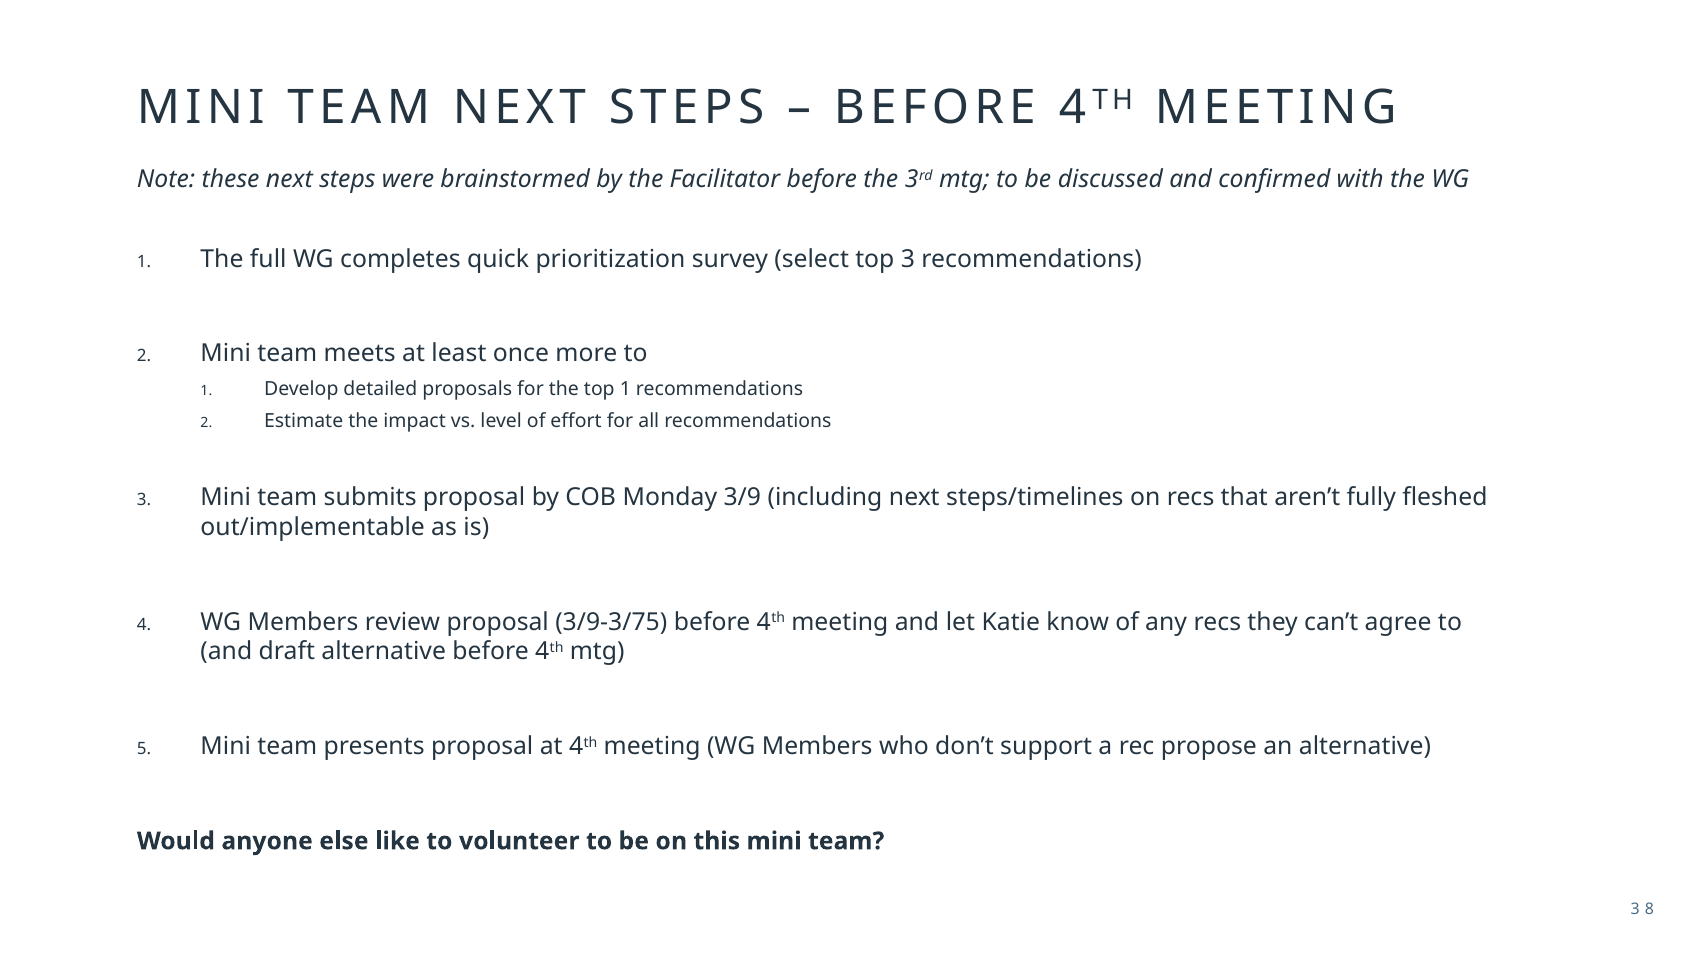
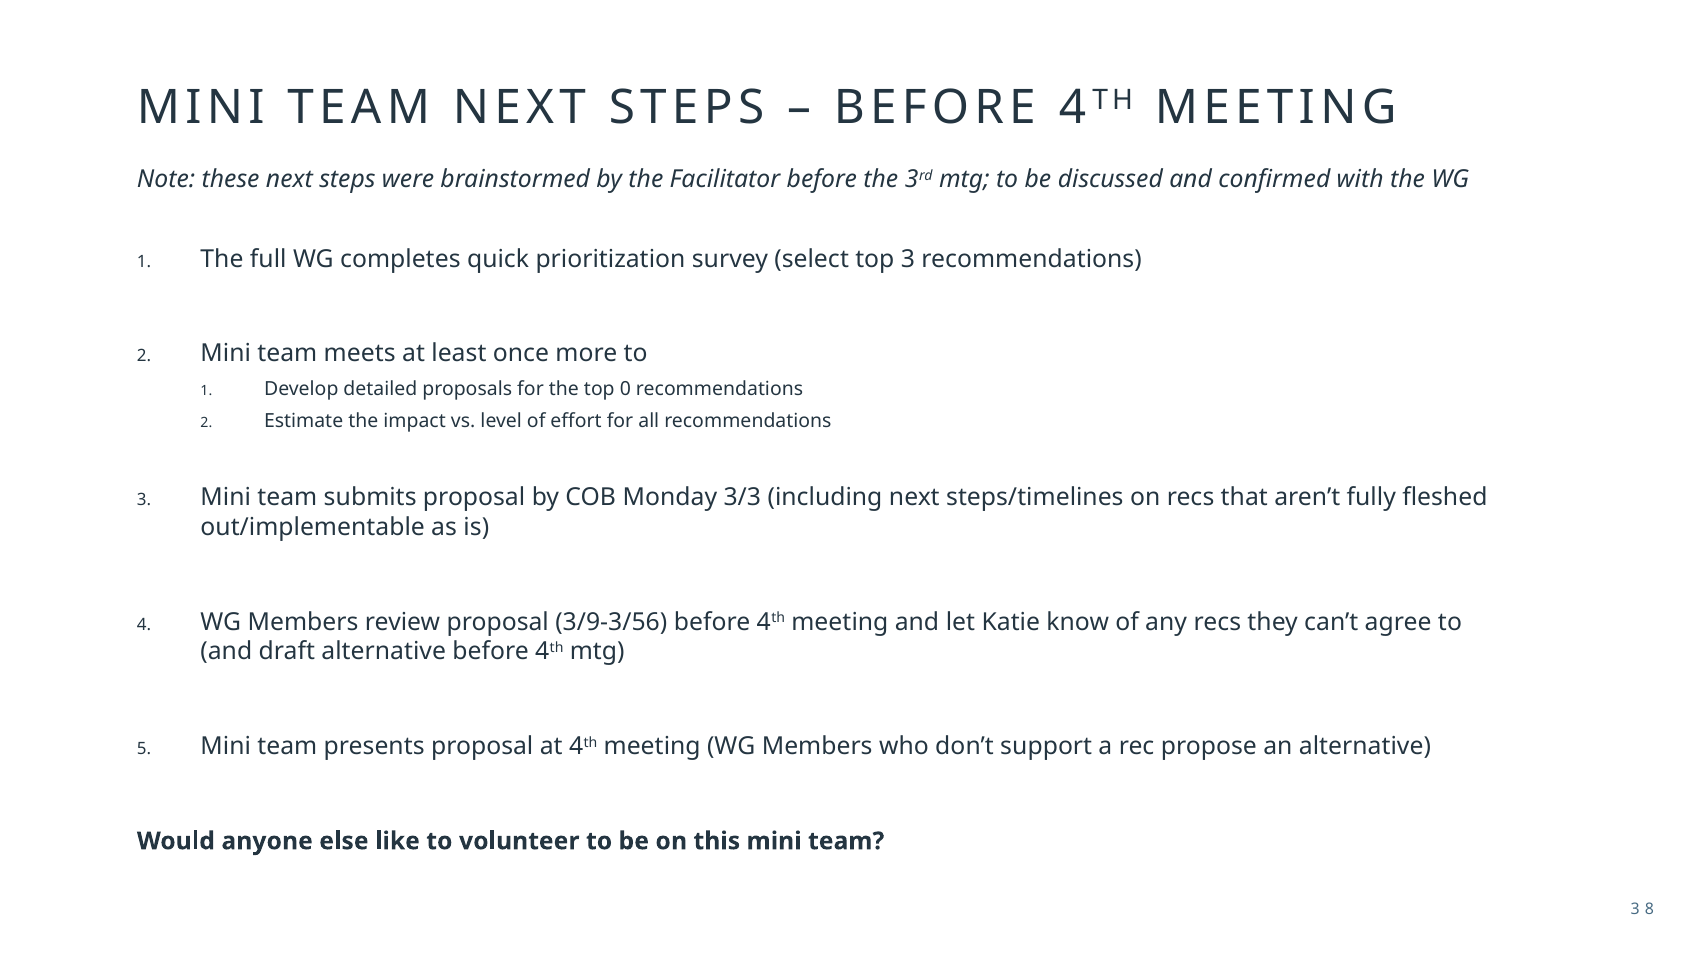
top 1: 1 -> 0
3/9: 3/9 -> 3/3
3/9-3/75: 3/9-3/75 -> 3/9-3/56
